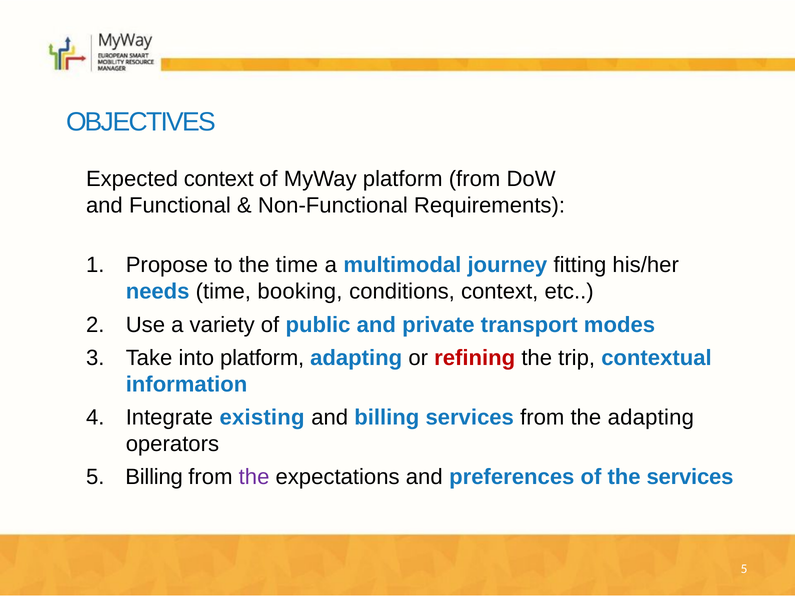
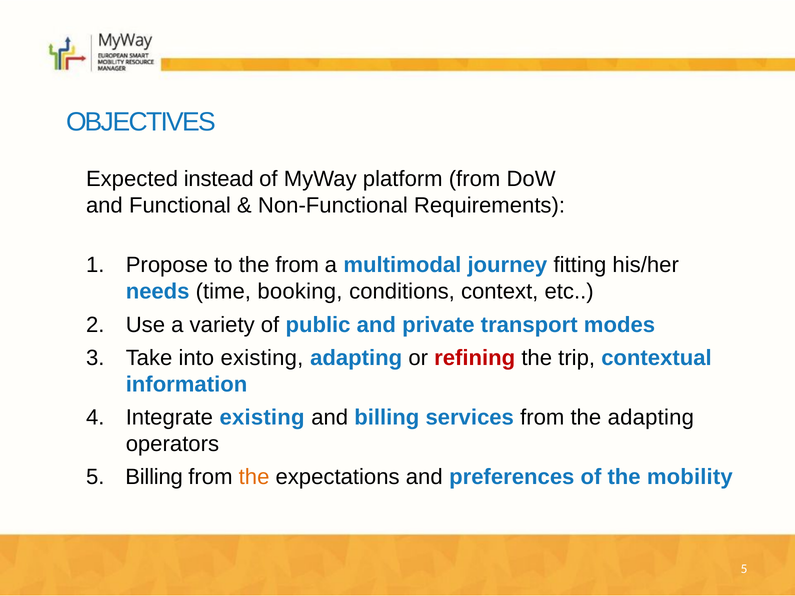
Expected context: context -> instead
the time: time -> from
into platform: platform -> existing
the at (254, 477) colour: purple -> orange
the services: services -> mobility
